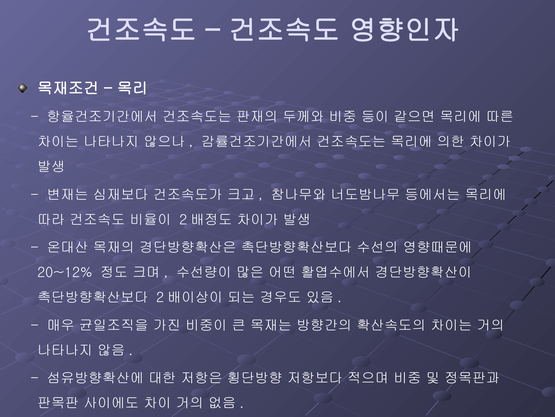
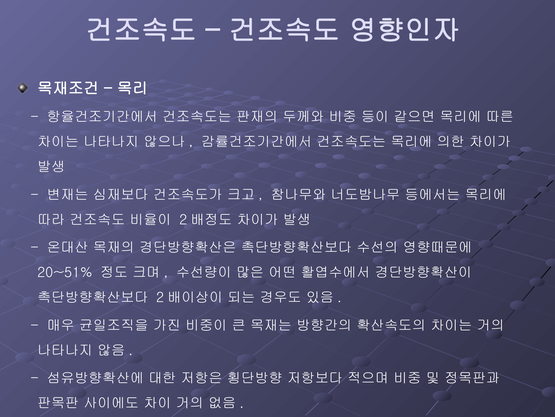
20~12%: 20~12% -> 20~51%
